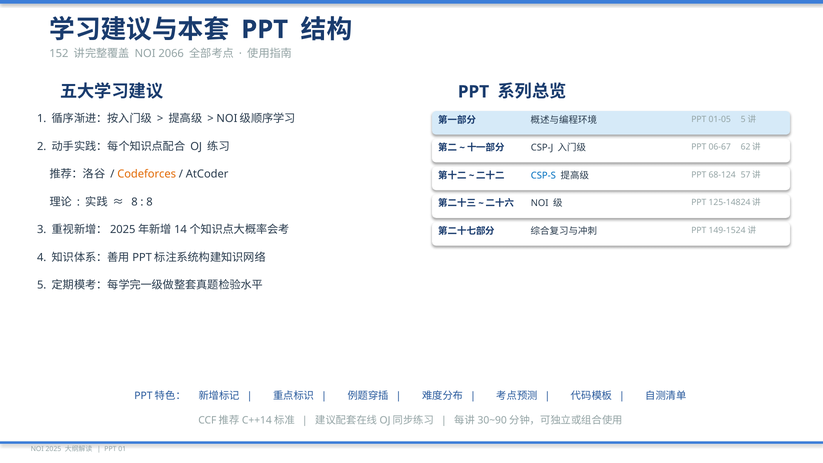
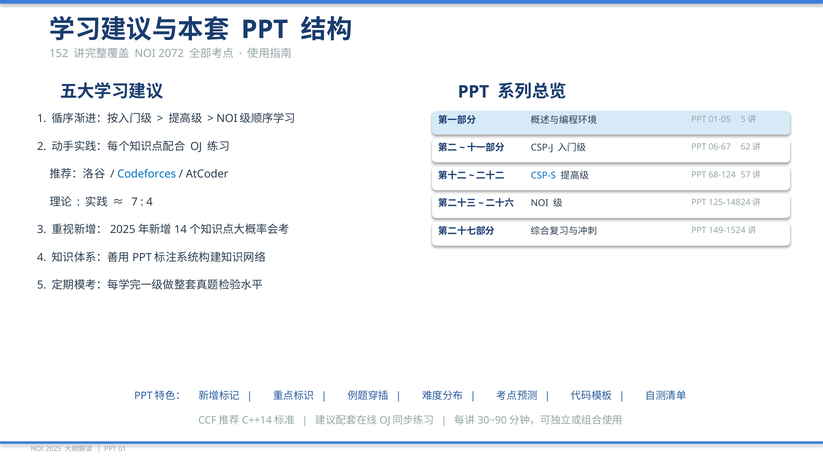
2066: 2066 -> 2072
Codeforces colour: orange -> blue
8 at (135, 202): 8 -> 7
8 at (150, 202): 8 -> 4
